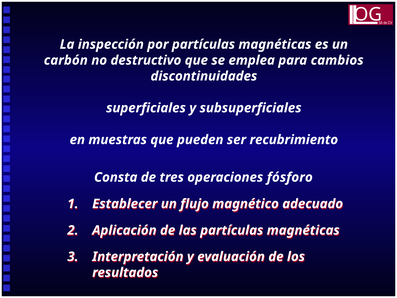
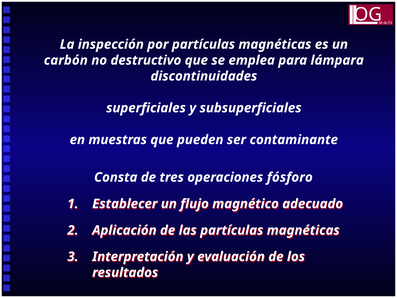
cambios: cambios -> lámpara
recubrimiento: recubrimiento -> contaminante
